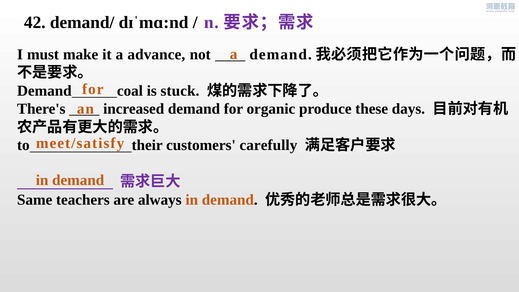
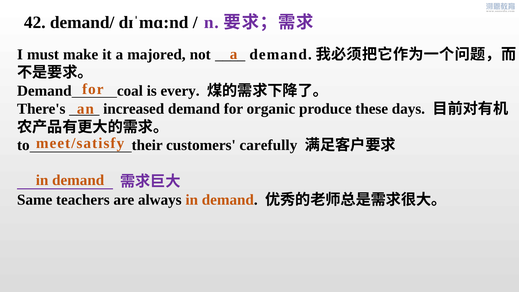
advance: advance -> majored
stuck: stuck -> every
